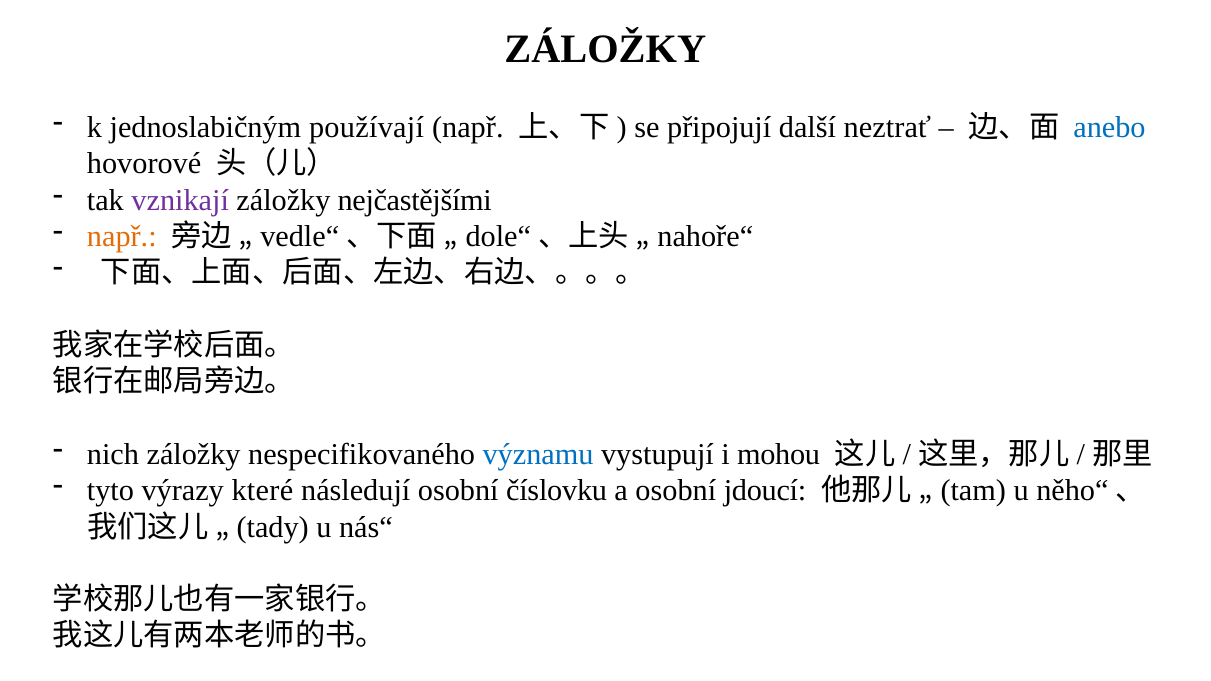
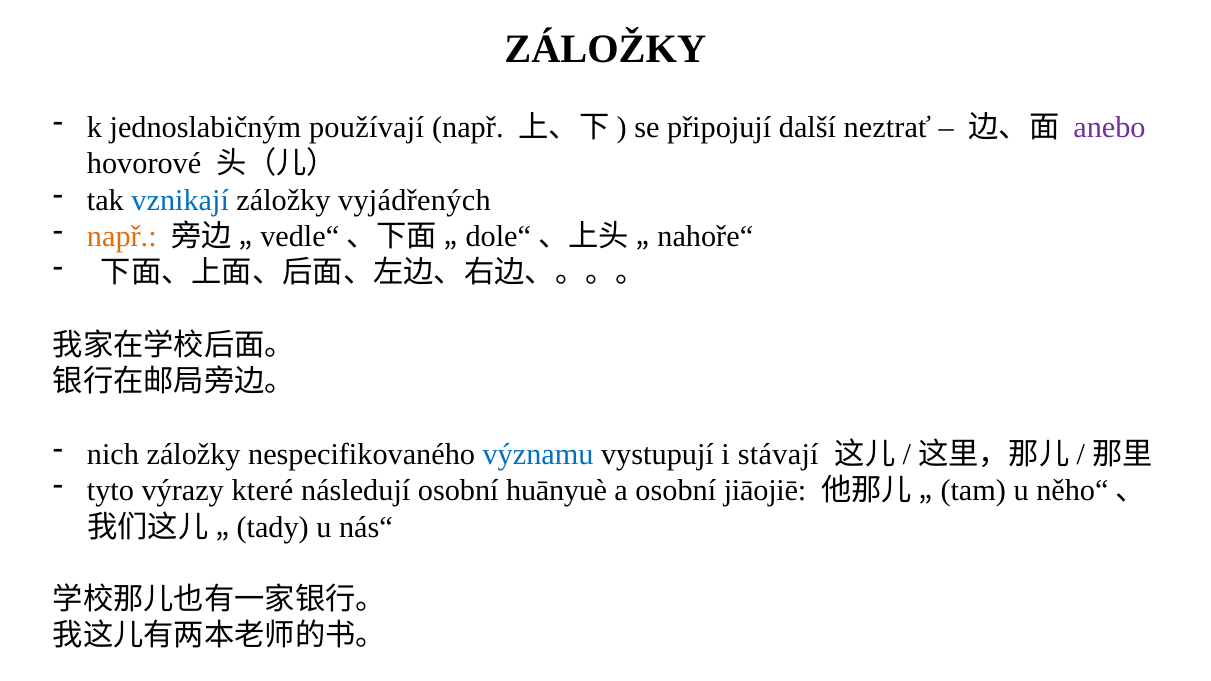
anebo colour: blue -> purple
vznikají colour: purple -> blue
nejčastějšími: nejčastějšími -> vyjádřených
mohou: mohou -> stávají
číslovku: číslovku -> huānyuè
jdoucí: jdoucí -> jiāojiē
